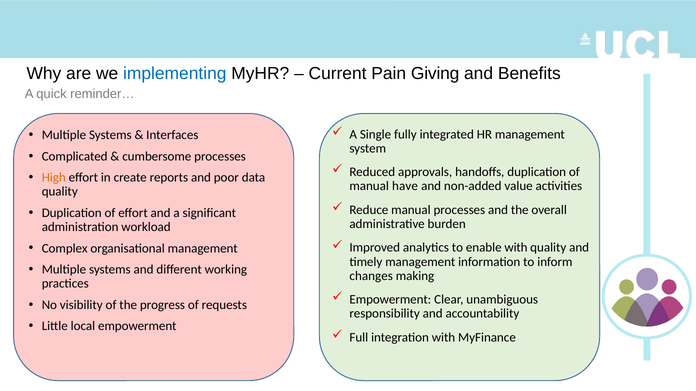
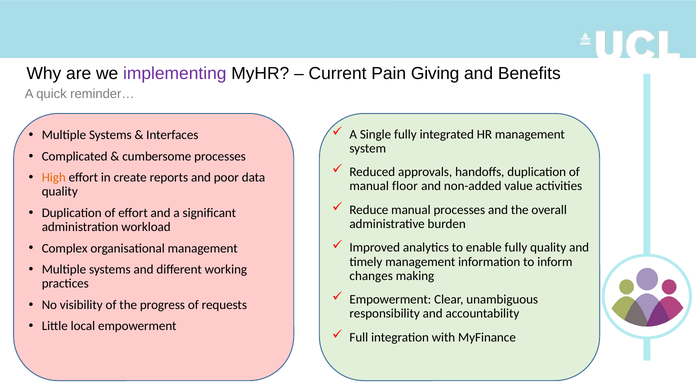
implementing colour: blue -> purple
have: have -> floor
enable with: with -> fully
